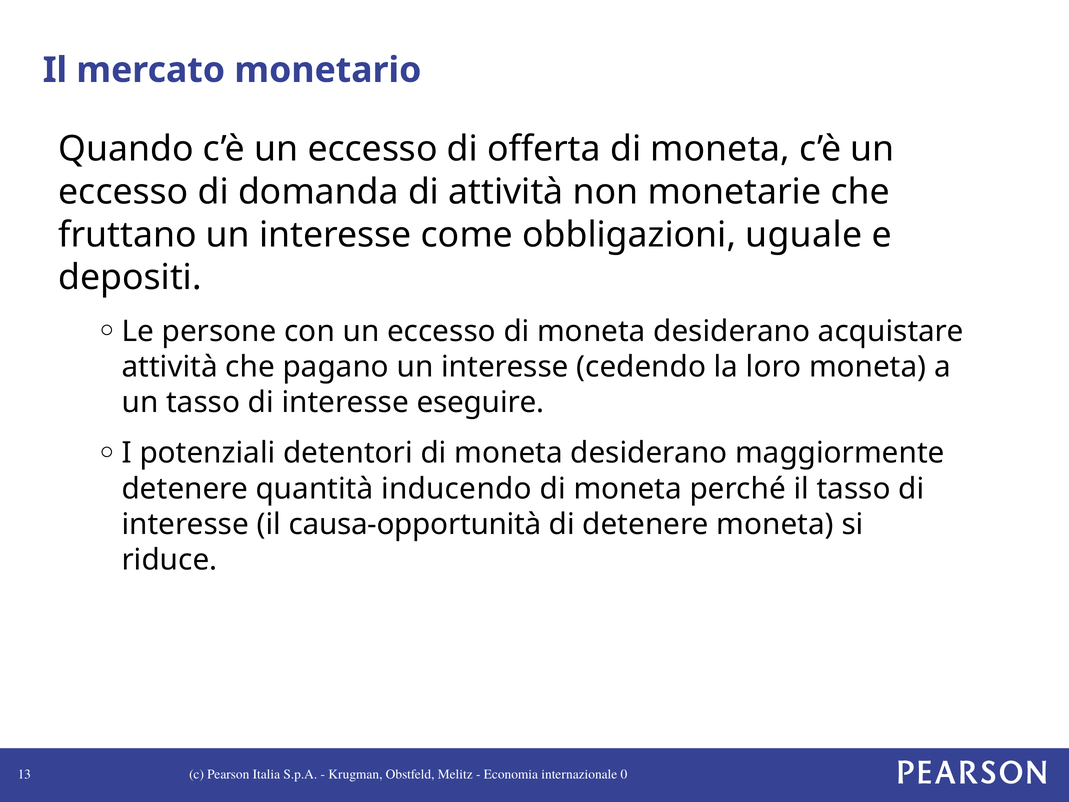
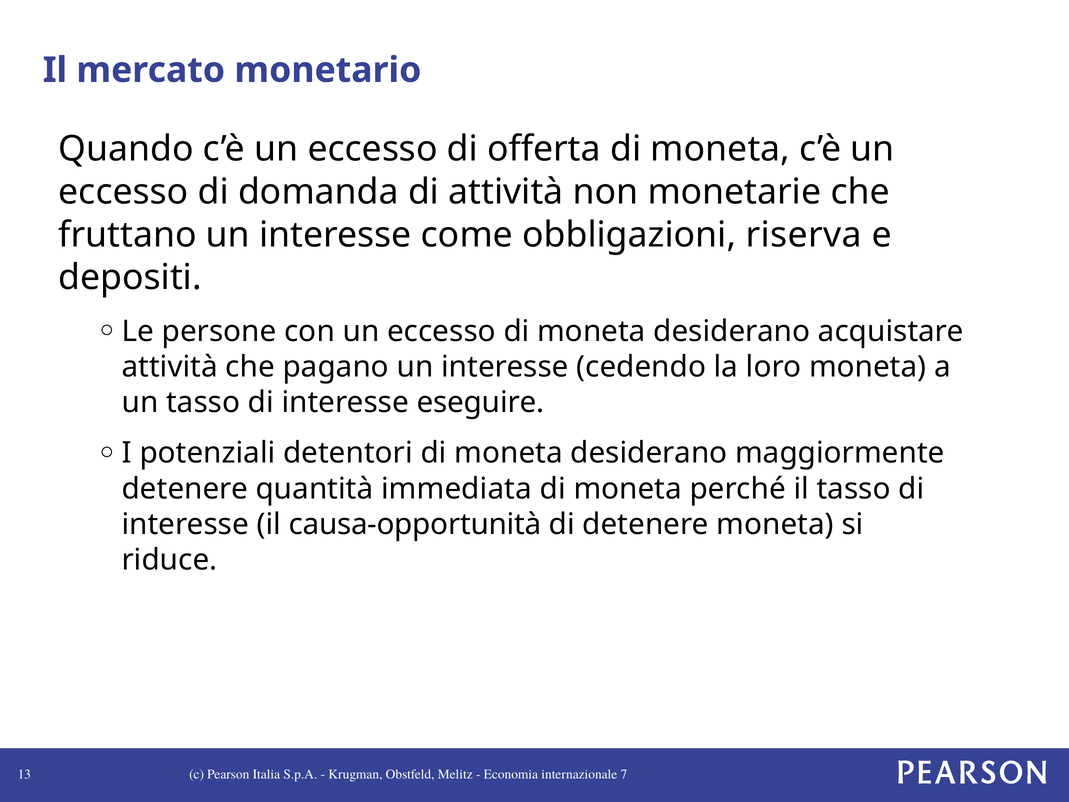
uguale: uguale -> riserva
inducendo: inducendo -> immediata
0: 0 -> 7
